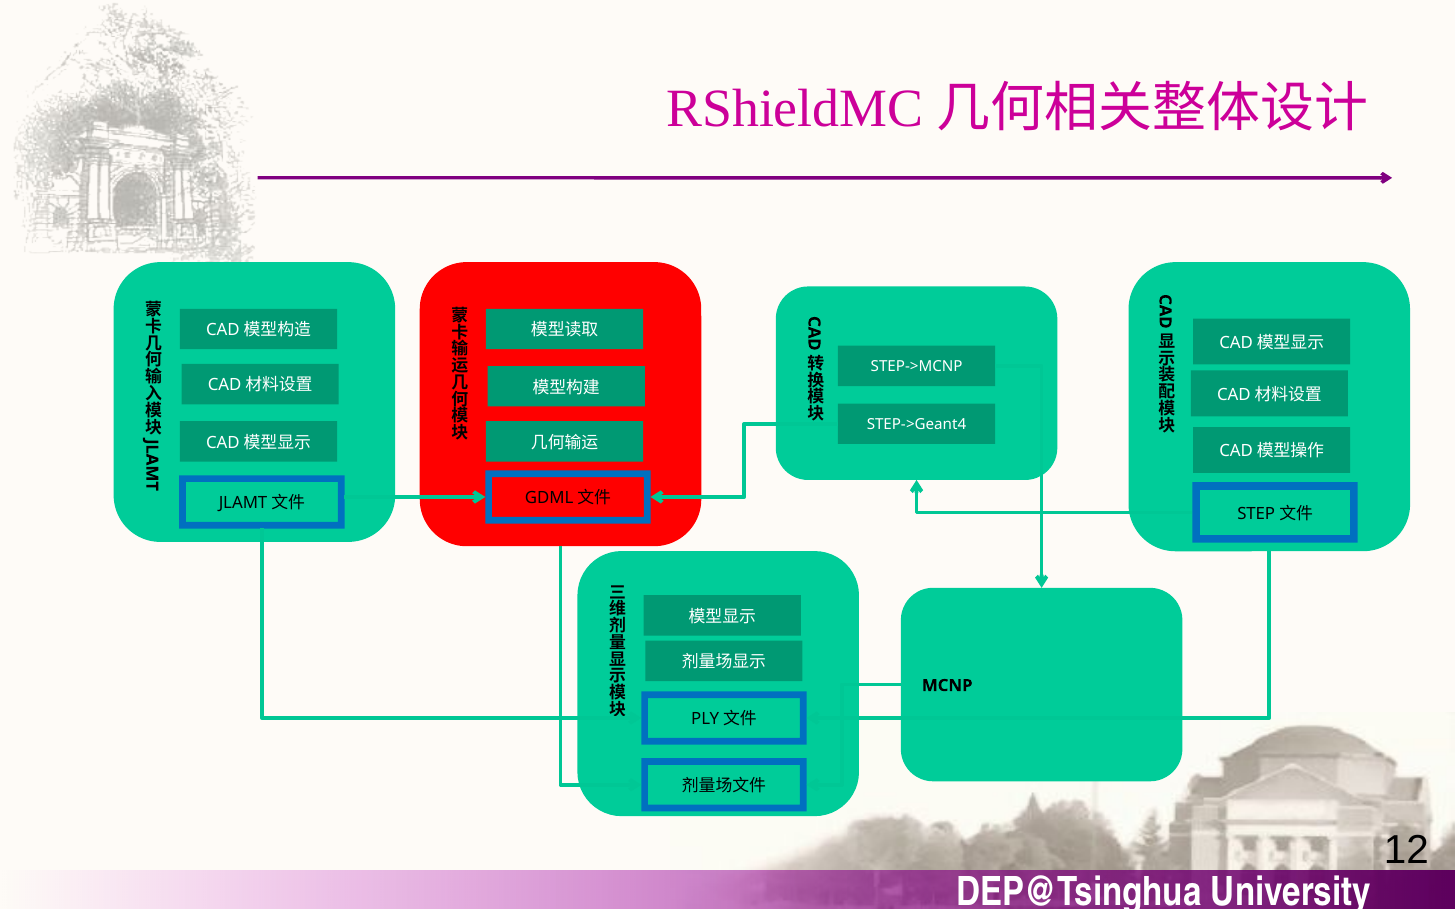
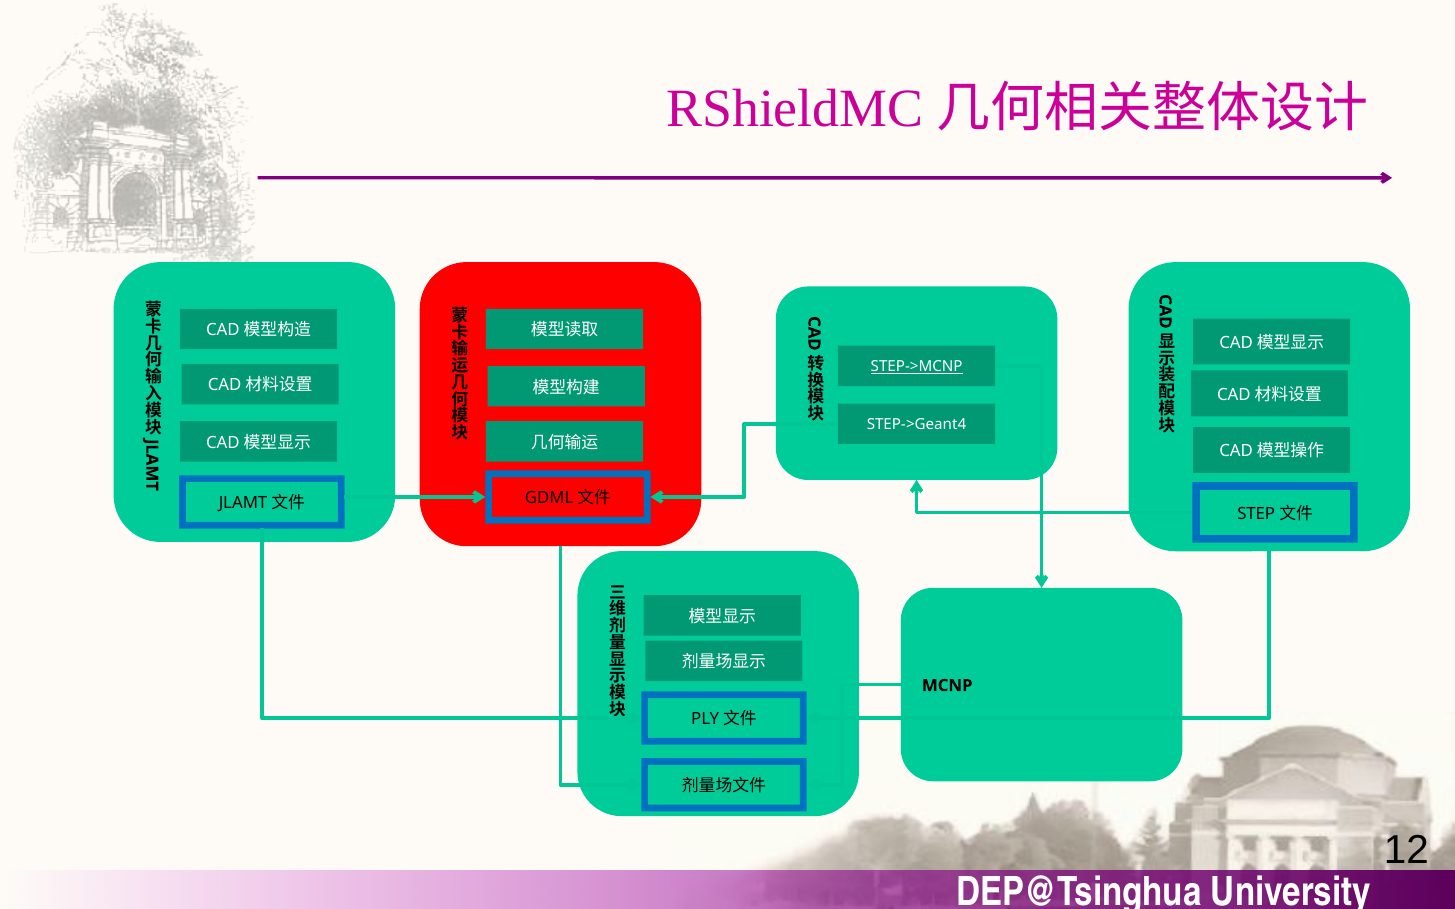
STEP->MCNP underline: none -> present
